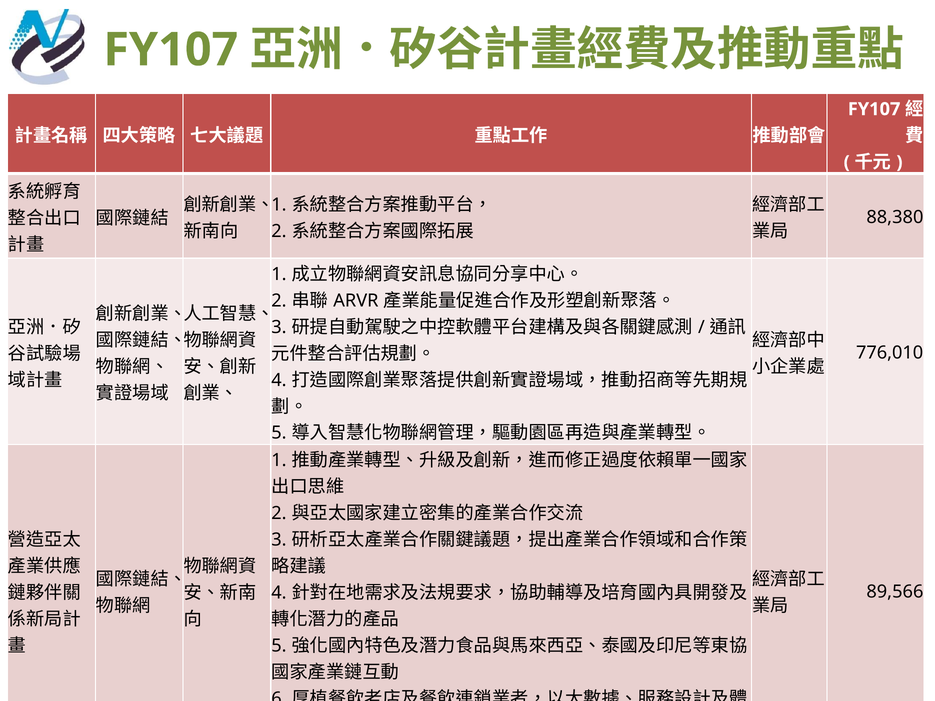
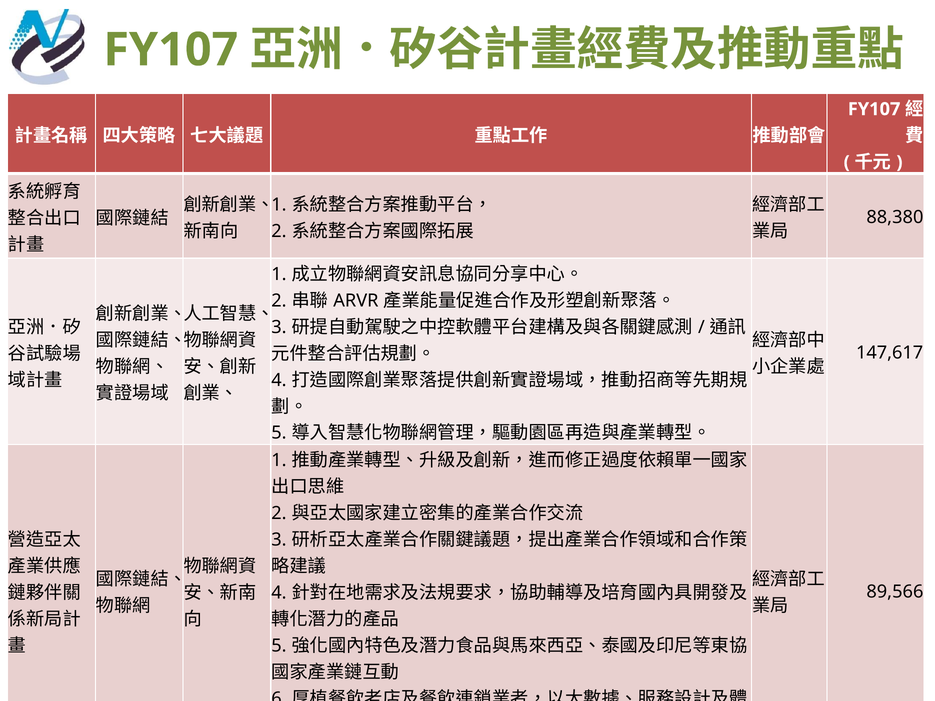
776,010: 776,010 -> 147,617
